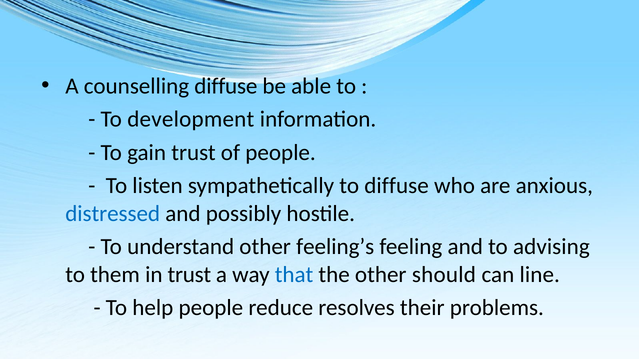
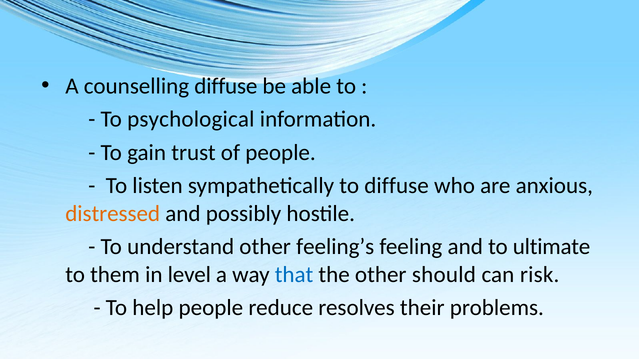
development: development -> psychological
distressed colour: blue -> orange
advising: advising -> ultimate
in trust: trust -> level
line: line -> risk
